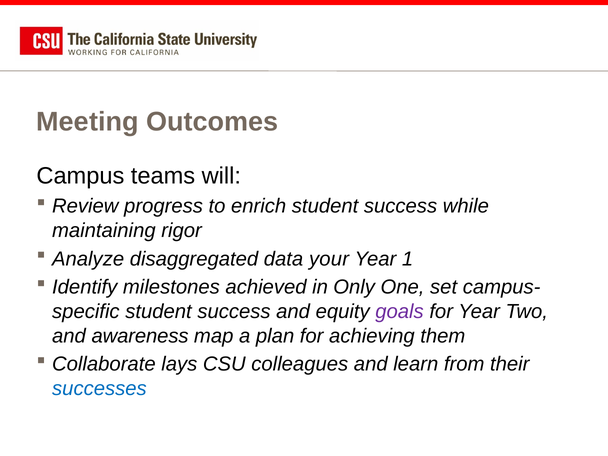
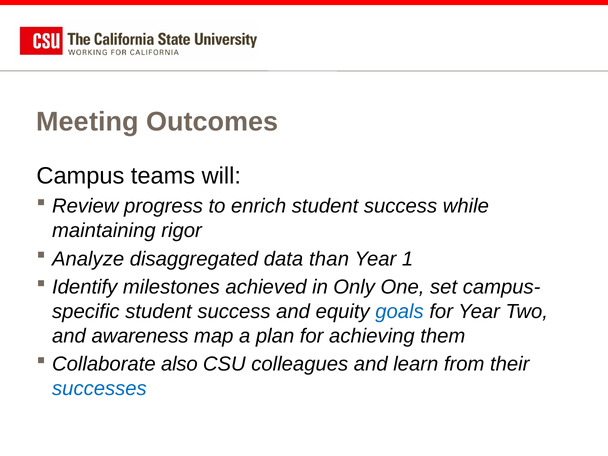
your: your -> than
goals colour: purple -> blue
lays: lays -> also
